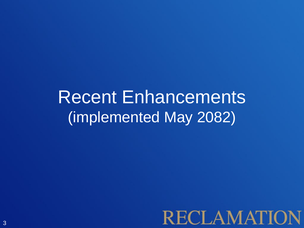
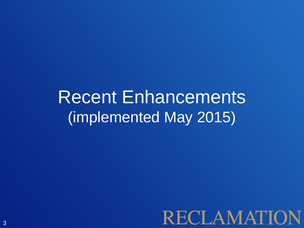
2082: 2082 -> 2015
